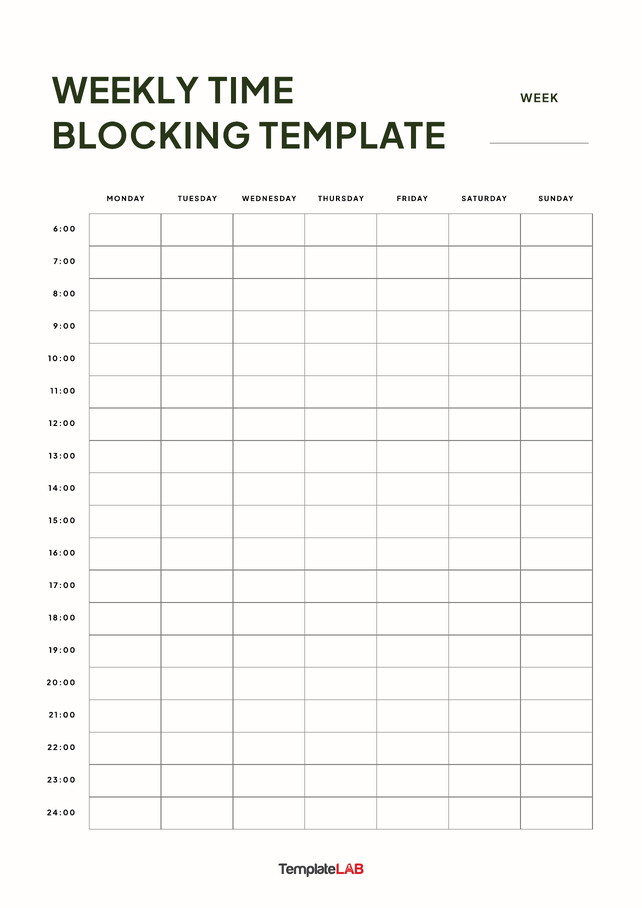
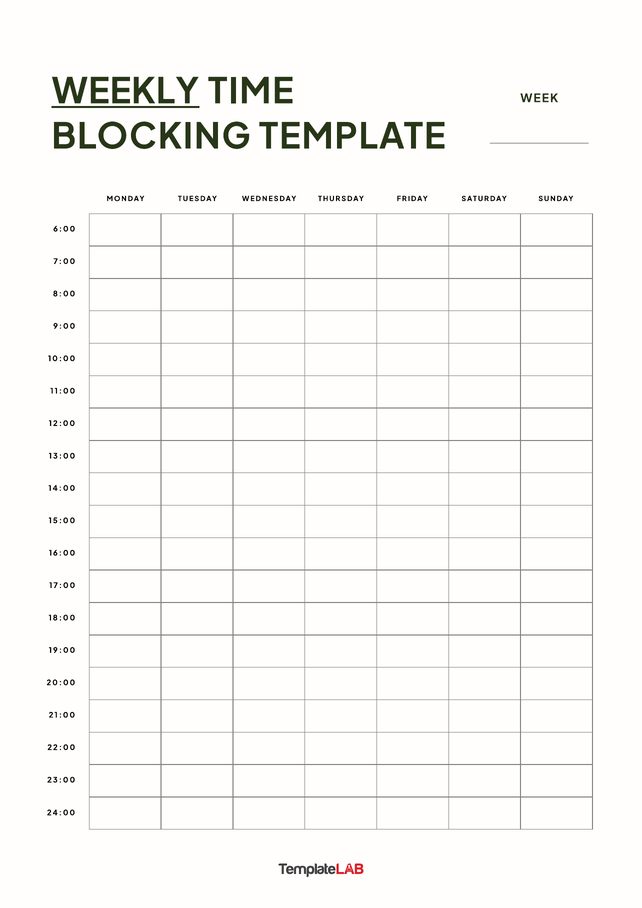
WEEKLY underline: none -> present
